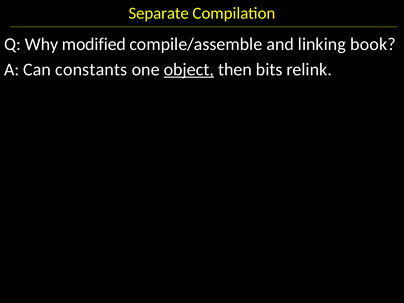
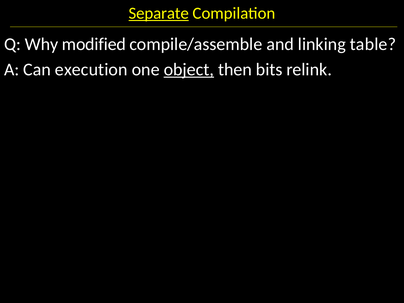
Separate underline: none -> present
book: book -> table
constants: constants -> execution
